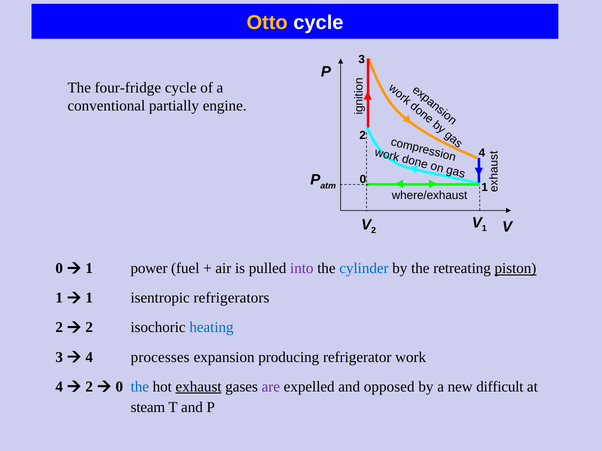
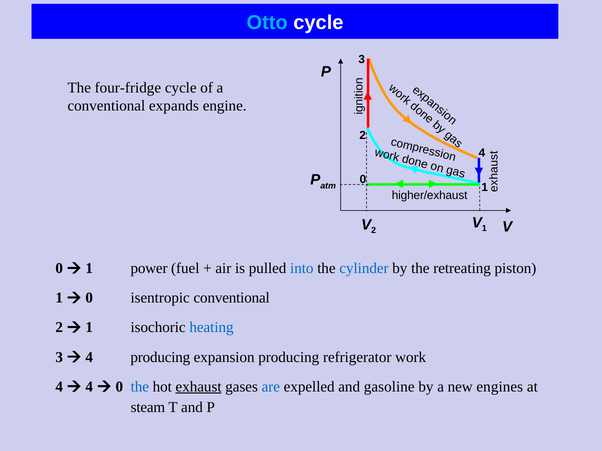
Otto colour: yellow -> light blue
partially: partially -> expands
where/exhaust: where/exhaust -> higher/exhaust
into colour: purple -> blue
piston underline: present -> none
1 at (89, 298): 1 -> 0
isentropic refrigerators: refrigerators -> conventional
2 at (89, 328): 2 -> 1
4 processes: processes -> producing
2 at (89, 387): 2 -> 4
are colour: purple -> blue
opposed: opposed -> gasoline
difficult: difficult -> engines
